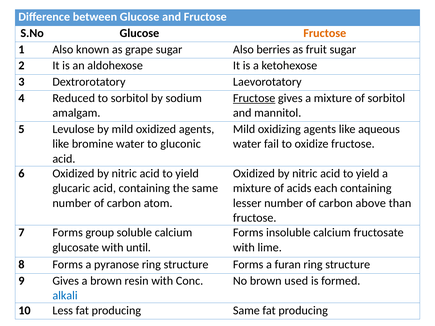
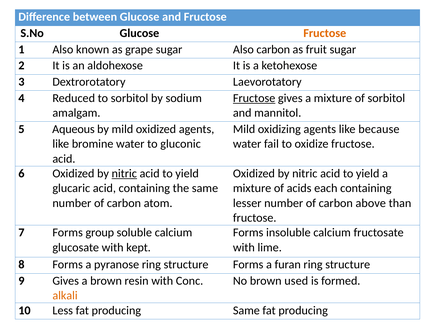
Also berries: berries -> carbon
Levulose: Levulose -> Aqueous
aqueous: aqueous -> because
nitric at (124, 174) underline: none -> present
until: until -> kept
alkali colour: blue -> orange
